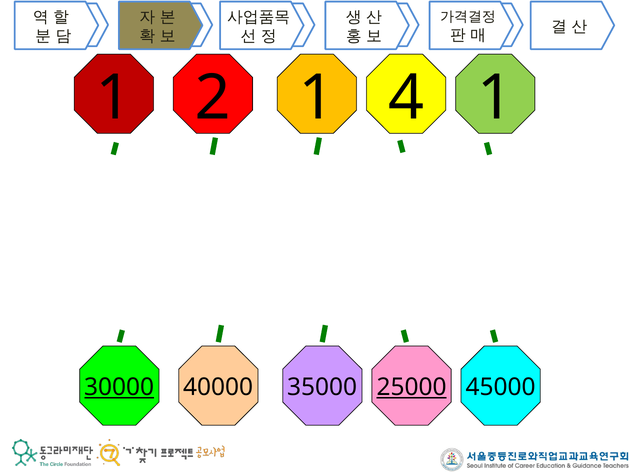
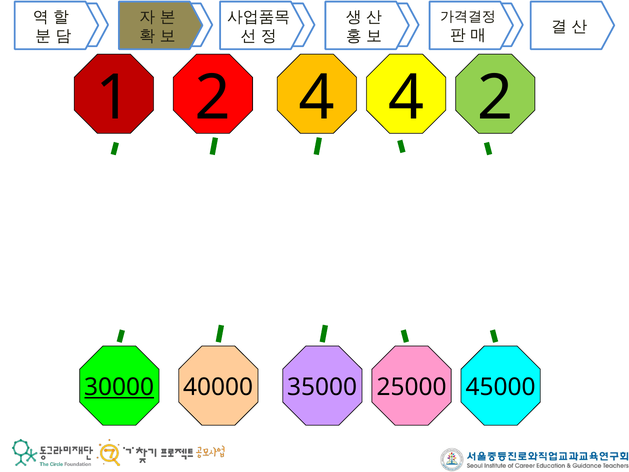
2 1: 1 -> 4
4 1: 1 -> 2
25000 underline: present -> none
